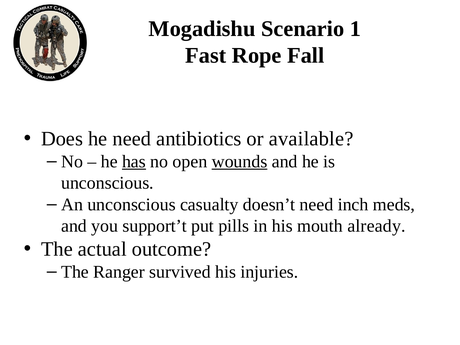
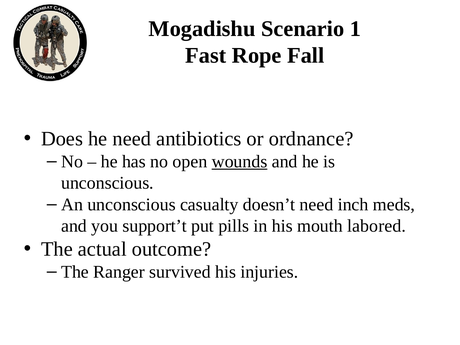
available: available -> ordnance
has underline: present -> none
already: already -> labored
